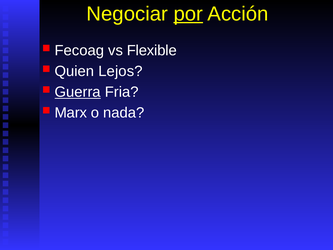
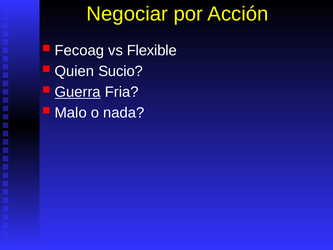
por underline: present -> none
Lejos: Lejos -> Sucio
Marx: Marx -> Malo
